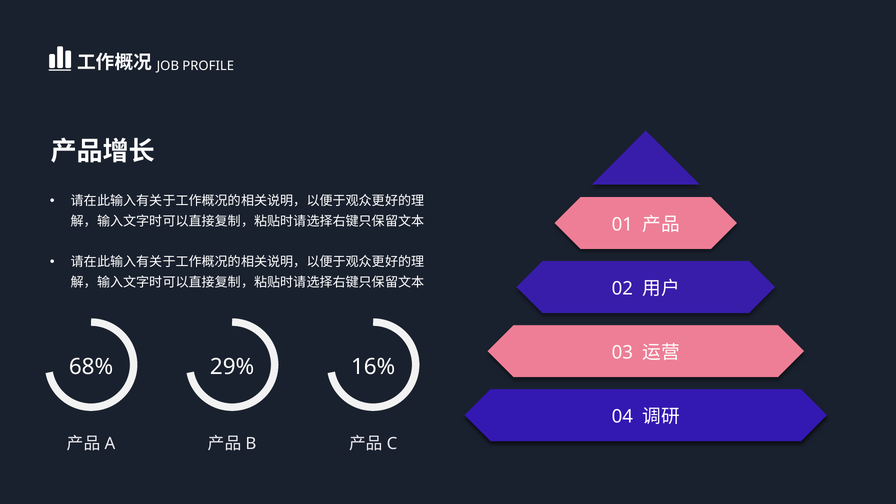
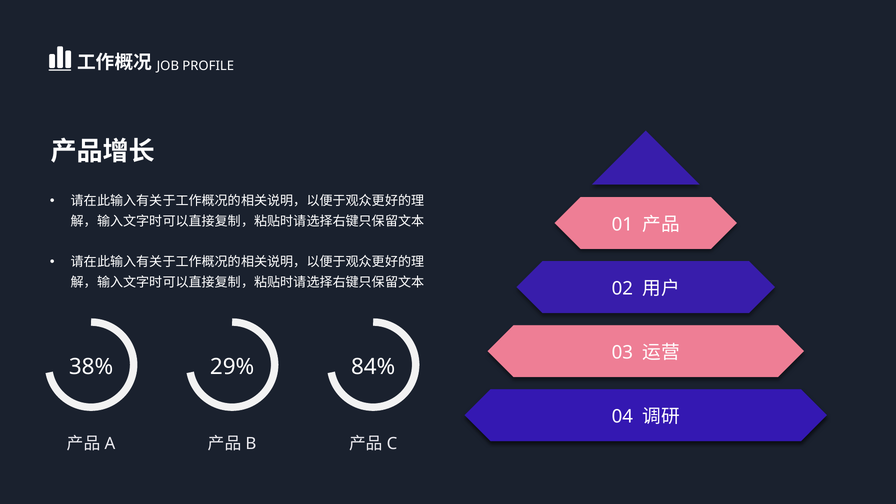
68%: 68% -> 38%
16%: 16% -> 84%
